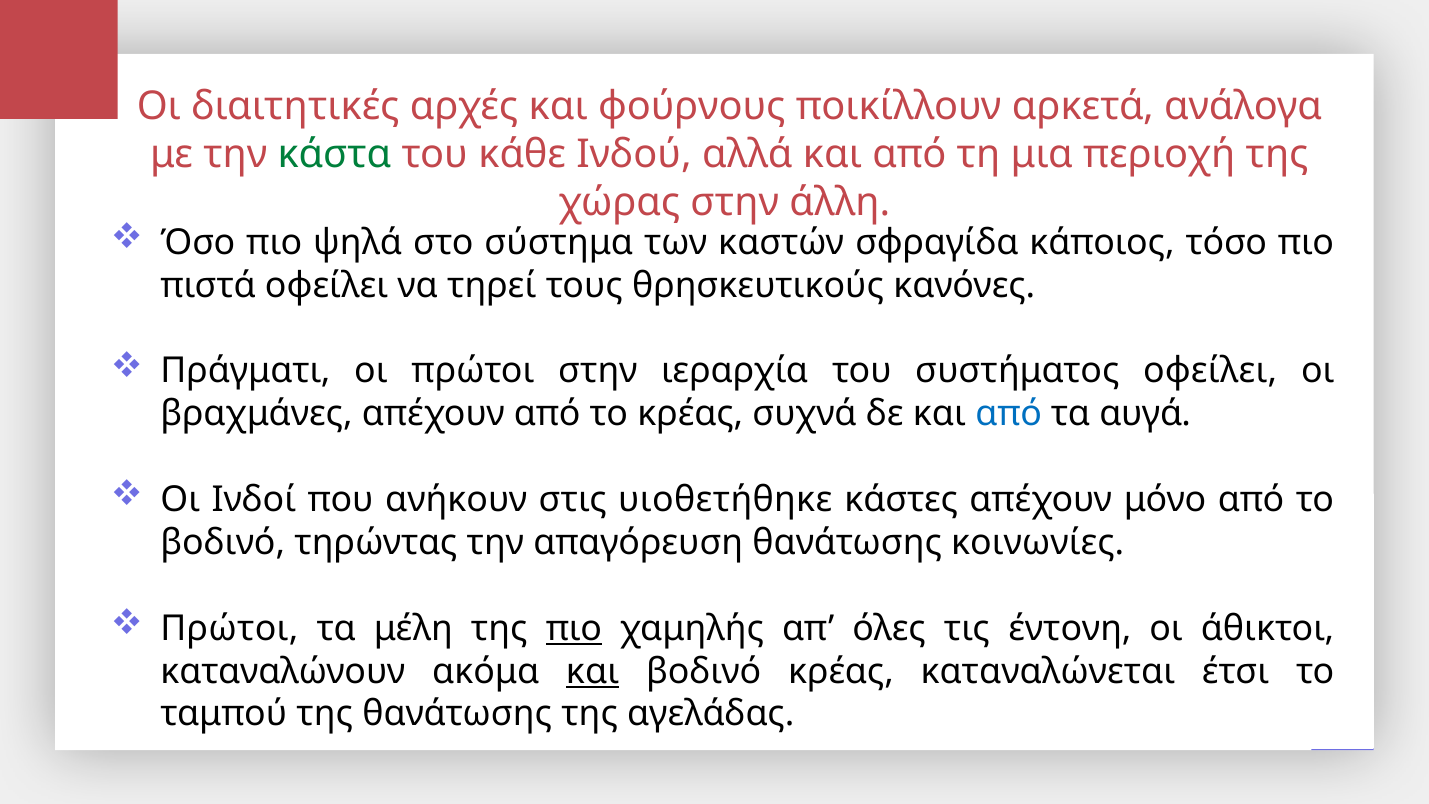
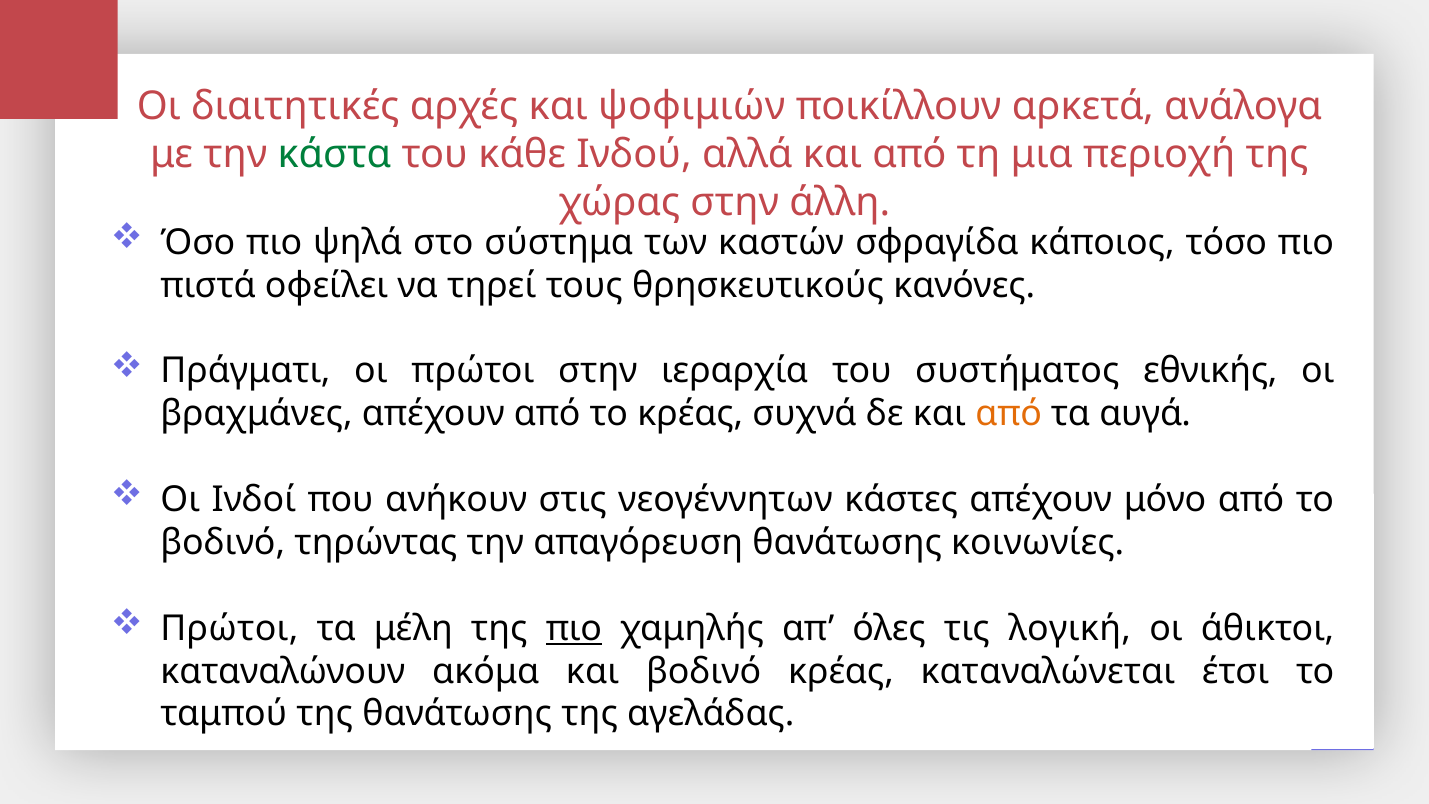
φούρνους: φούρνους -> ψοφιμιών
συστήματος οφείλει: οφείλει -> εθνικής
από at (1009, 414) colour: blue -> orange
υιοθετήθηκε: υιοθετήθηκε -> νεογέννητων
έντονη: έντονη -> λογική
και at (593, 671) underline: present -> none
